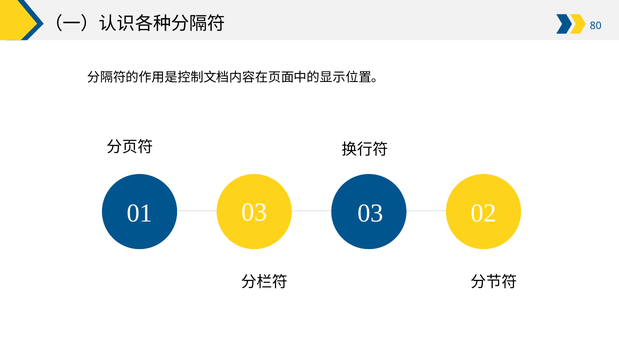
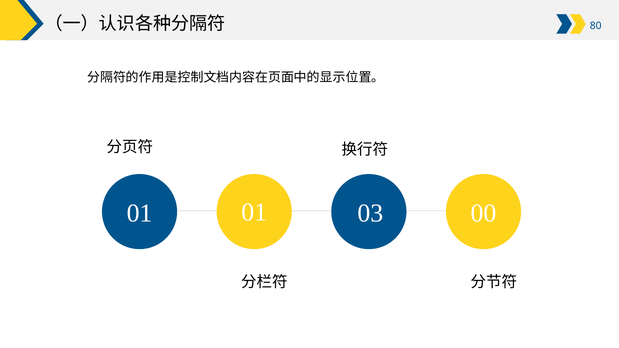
01 03: 03 -> 01
02: 02 -> 00
